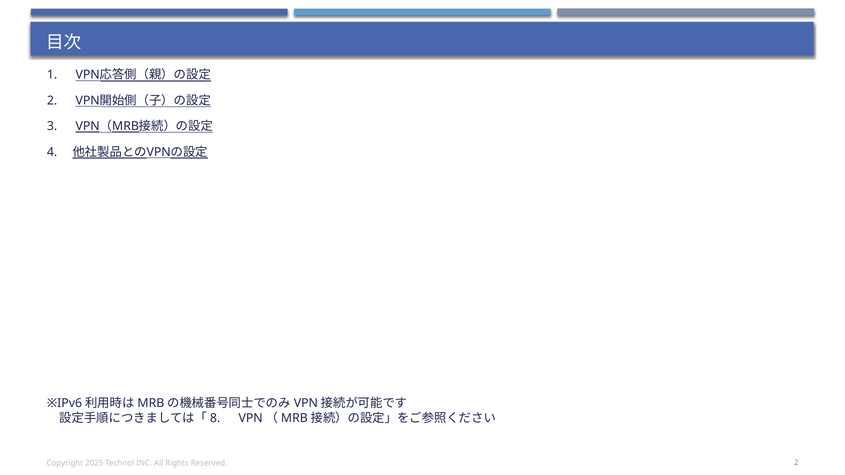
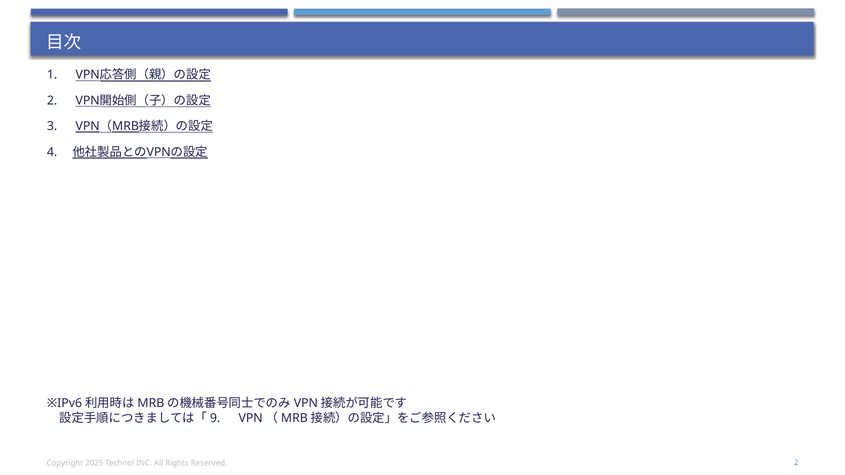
8: 8 -> 9
